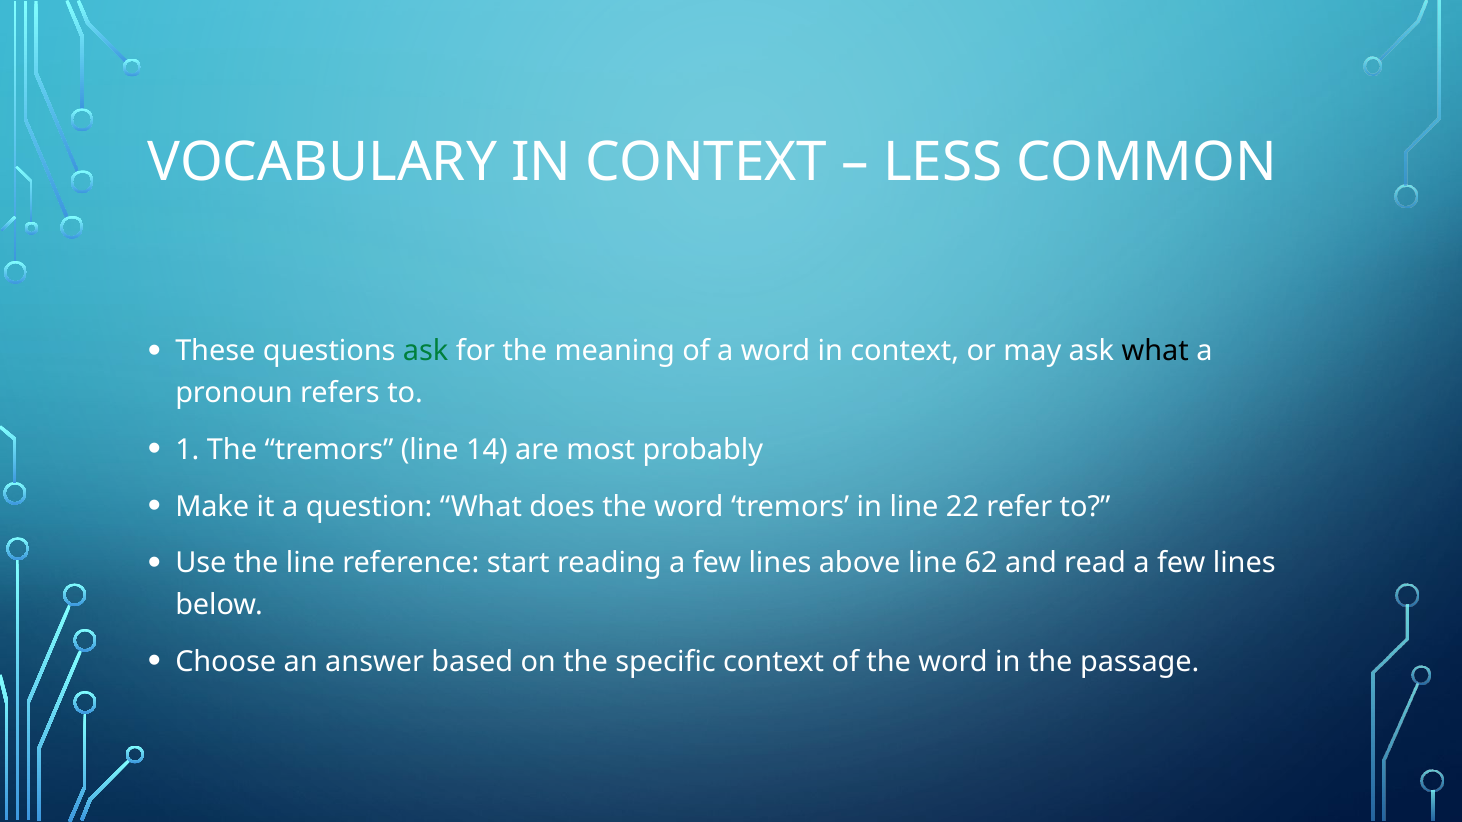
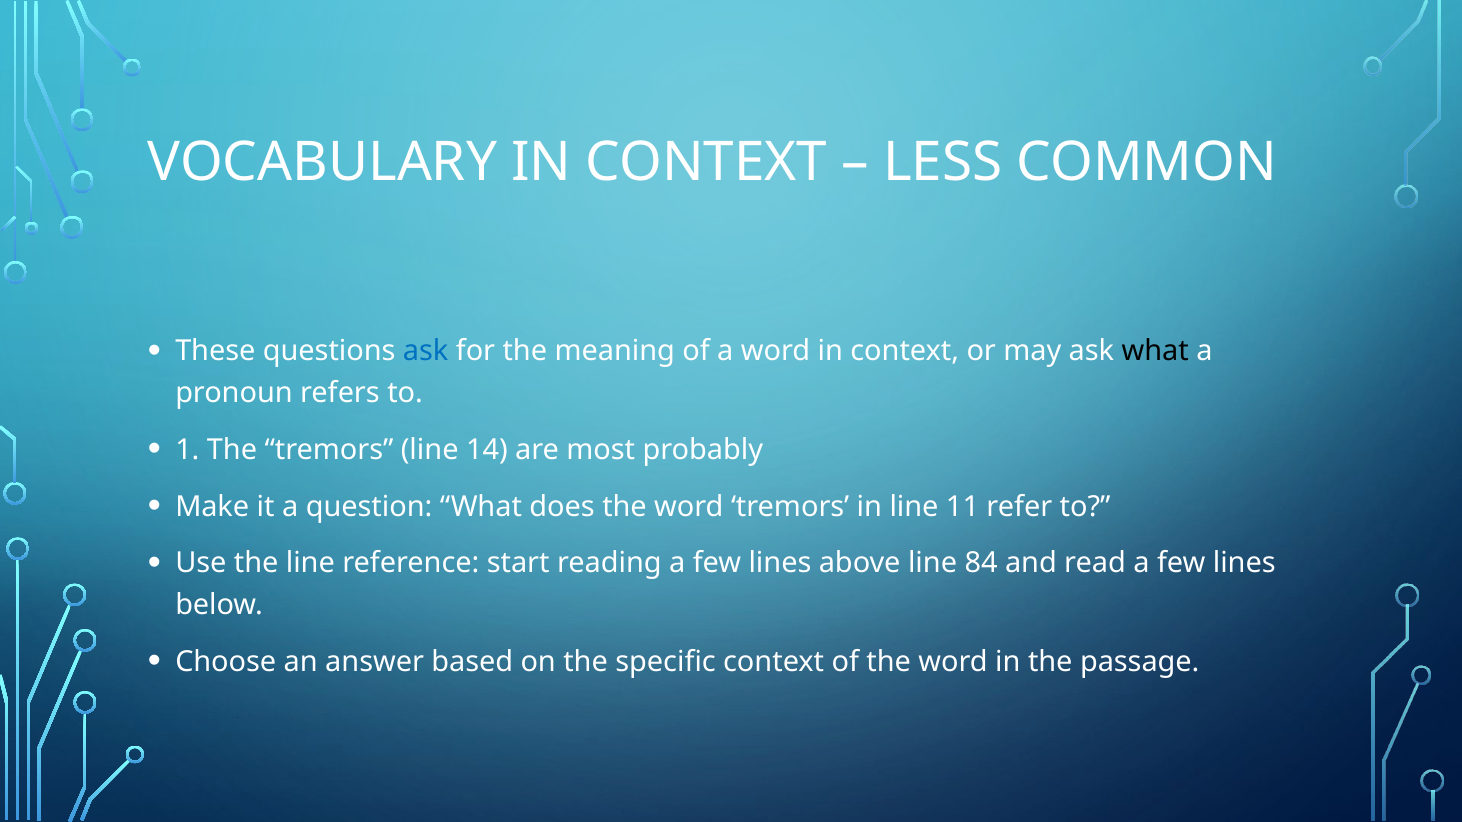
ask at (426, 351) colour: green -> blue
22: 22 -> 11
62: 62 -> 84
